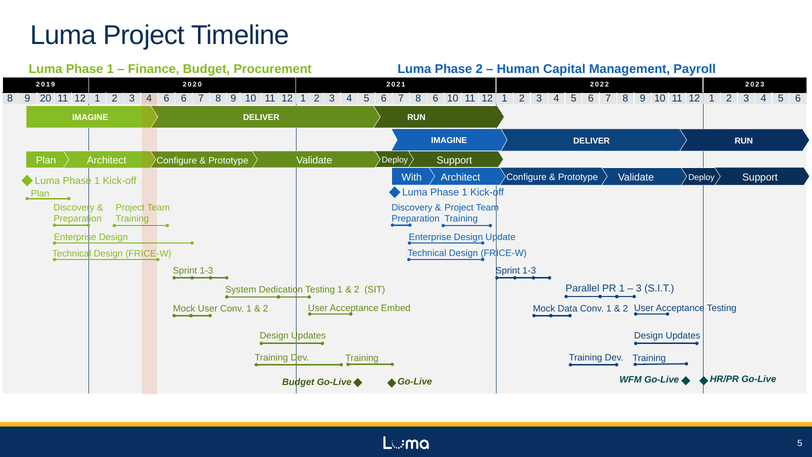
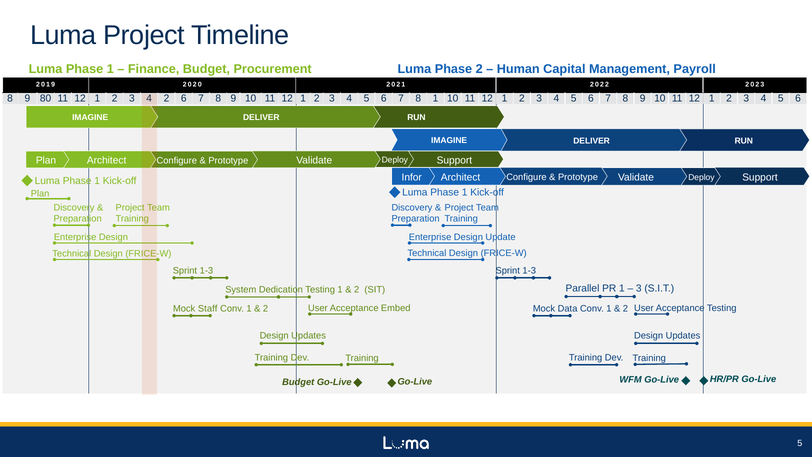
20: 20 -> 80
6 at (166, 98): 6 -> 2
8 6: 6 -> 1
With: With -> Infor
Mock User: User -> Staff
